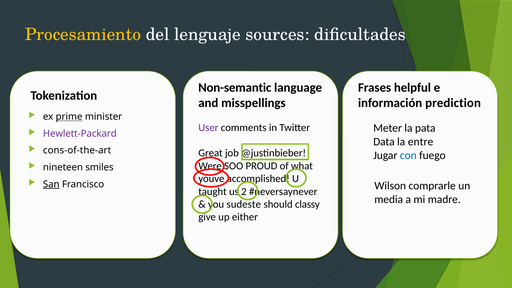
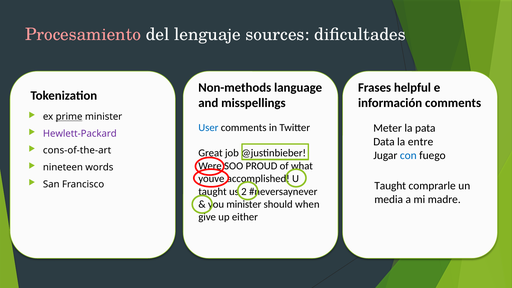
Procesamiento colour: yellow -> pink
Non-semantic: Non-semantic -> Non-methods
información prediction: prediction -> comments
User colour: purple -> blue
smiles: smiles -> words
San underline: present -> none
Wilson at (390, 186): Wilson -> Taught
sudeste at (244, 204): sudeste -> minister
classy: classy -> when
